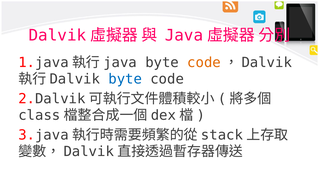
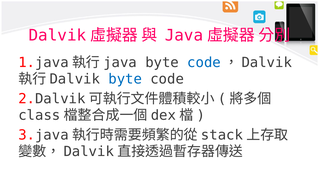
code at (204, 63) colour: orange -> blue
